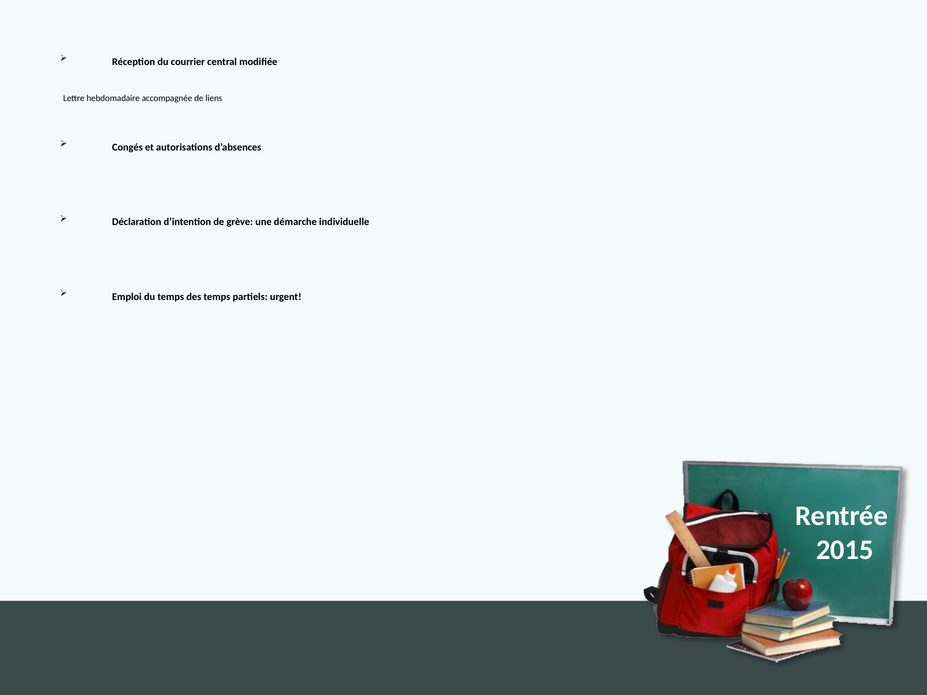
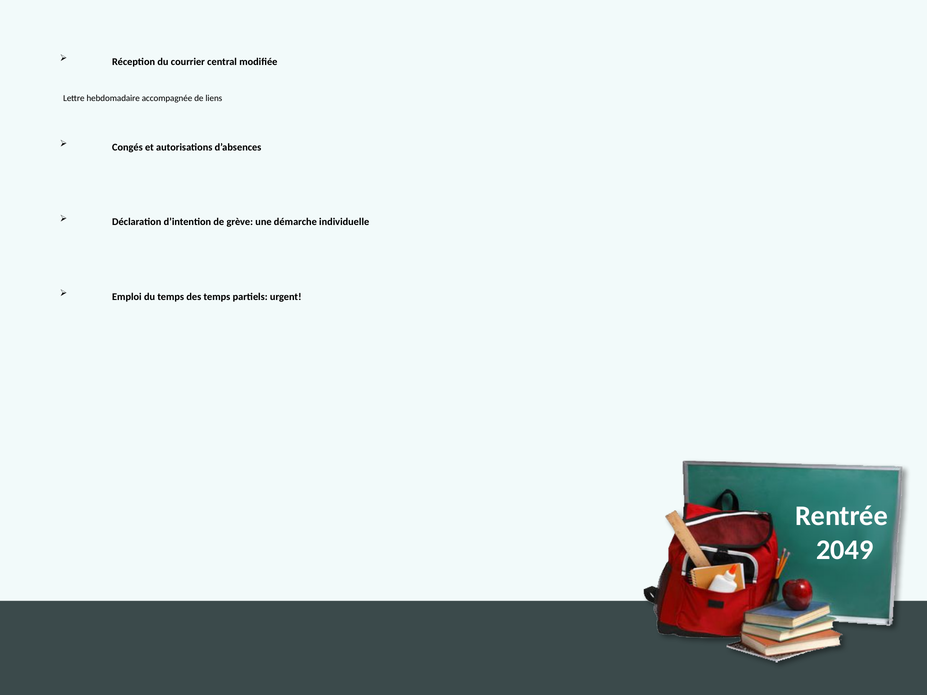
2015: 2015 -> 2049
